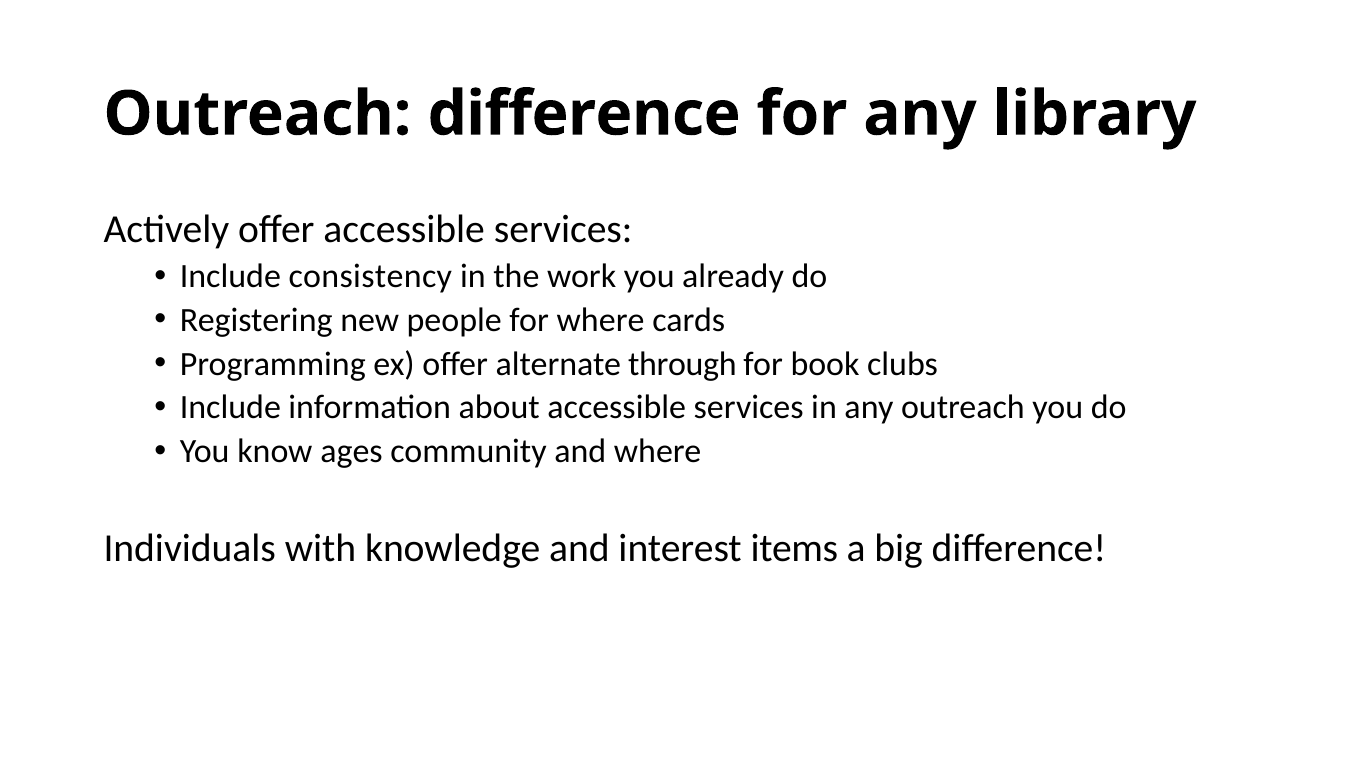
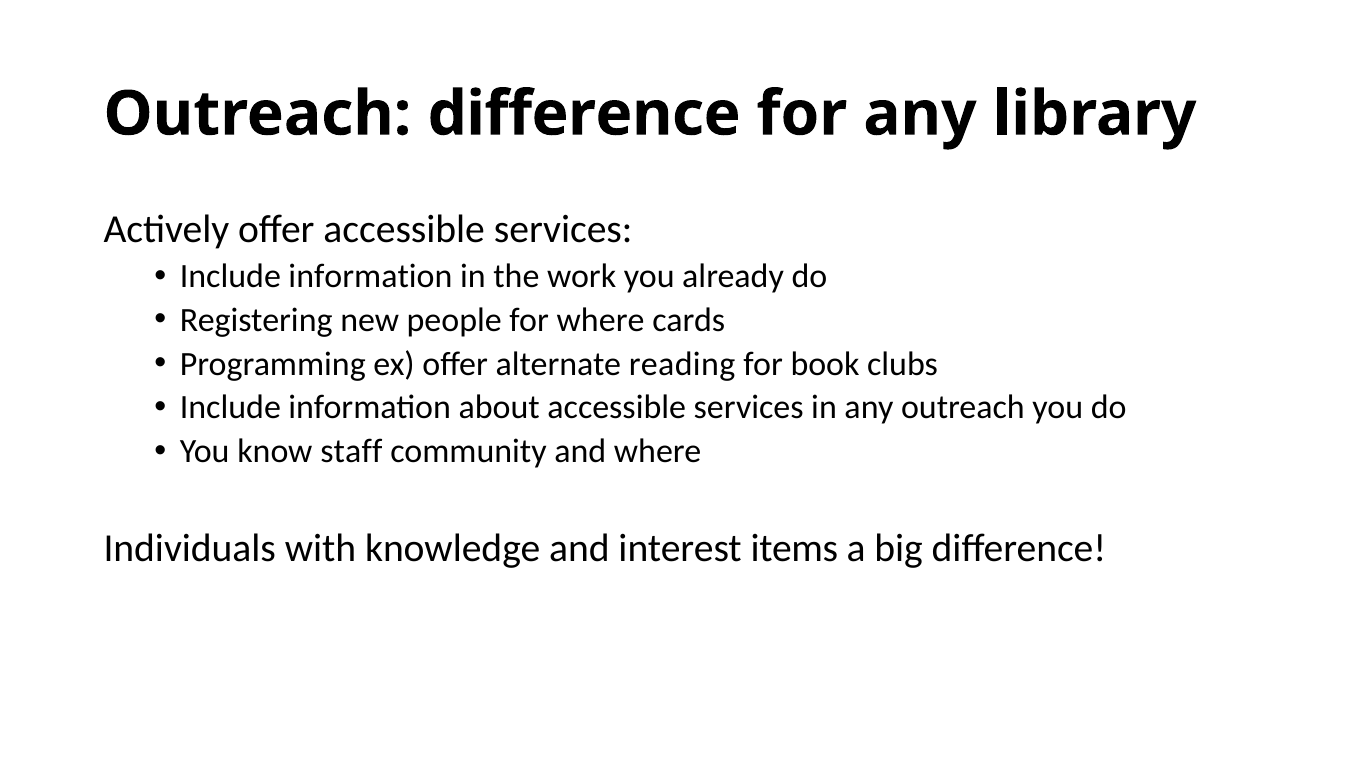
consistency at (370, 276): consistency -> information
through: through -> reading
ages: ages -> staff
